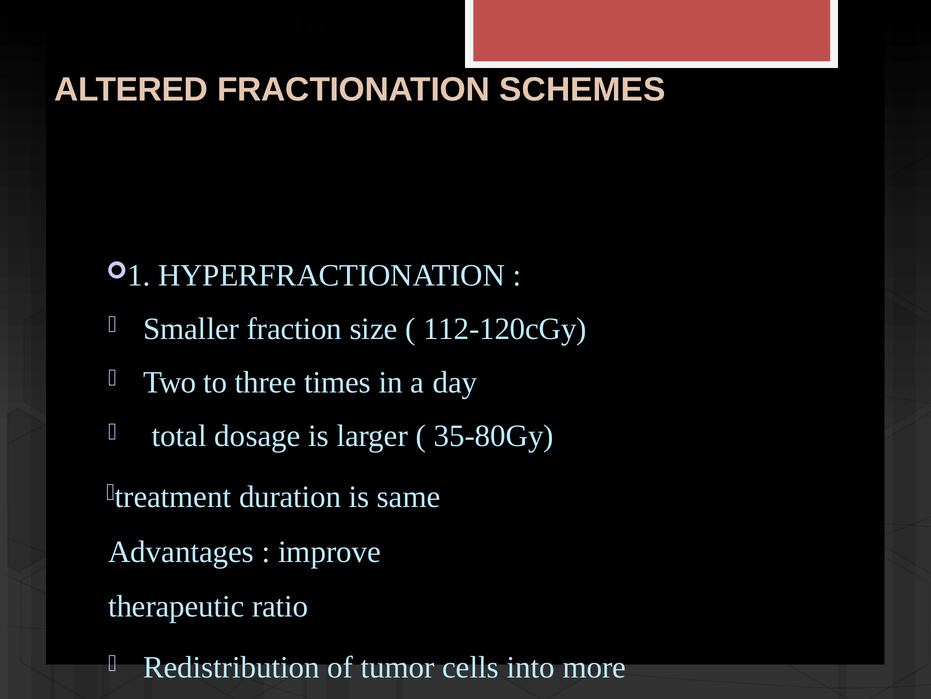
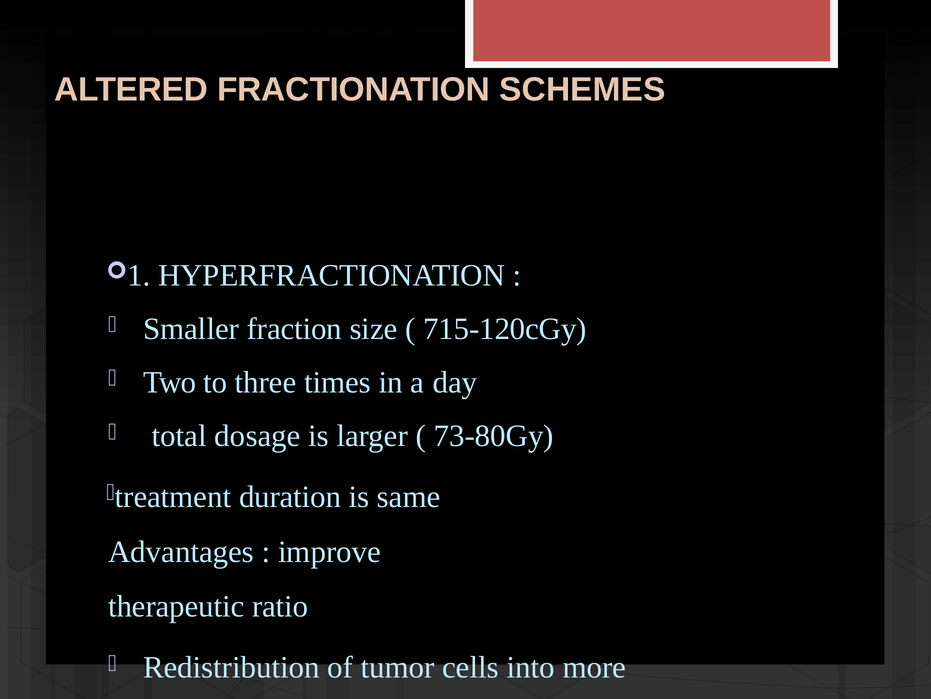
112-120cGy: 112-120cGy -> 715-120cGy
35-80Gy: 35-80Gy -> 73-80Gy
